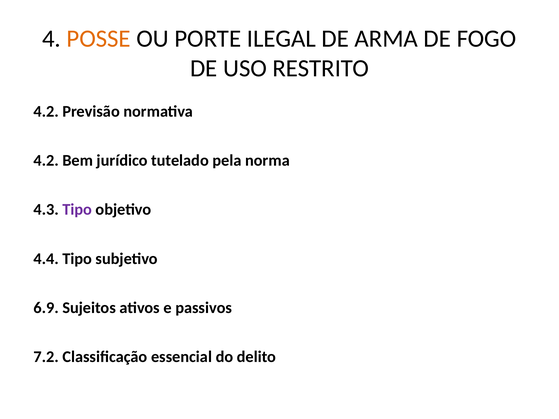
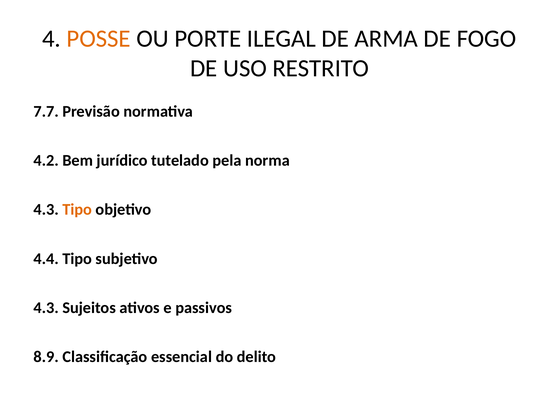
4.2 at (46, 112): 4.2 -> 7.7
Tipo at (77, 210) colour: purple -> orange
6.9 at (46, 308): 6.9 -> 4.3
7.2: 7.2 -> 8.9
